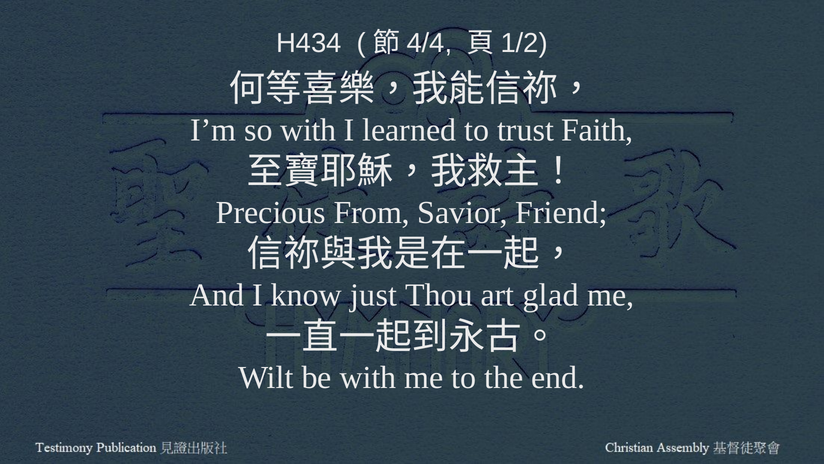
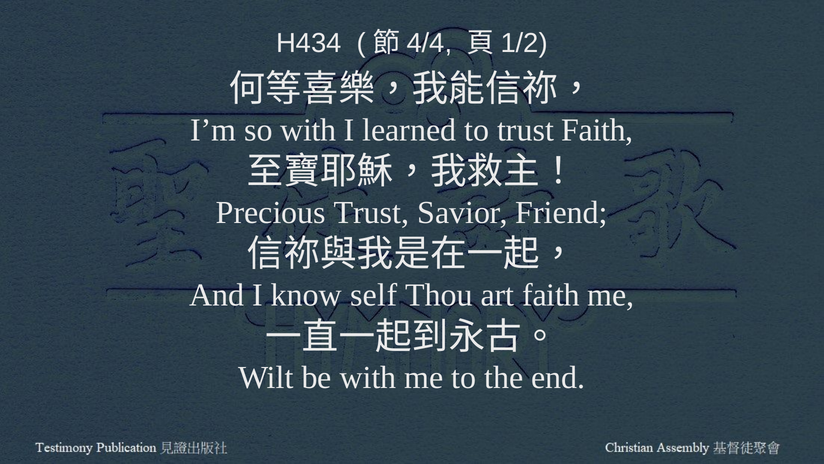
Precious From: From -> Trust
just: just -> self
art glad: glad -> faith
